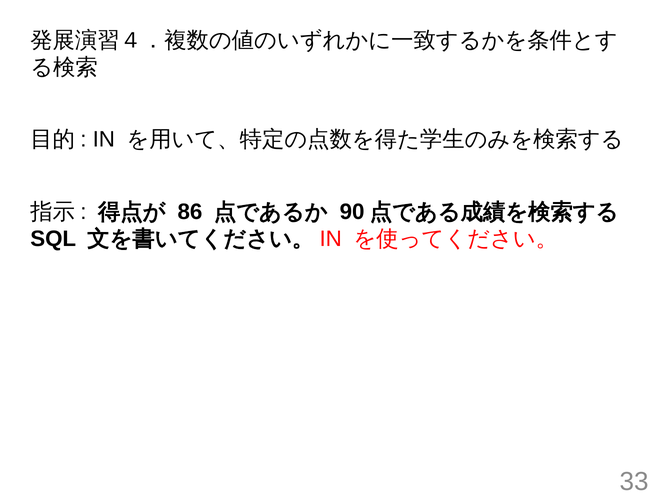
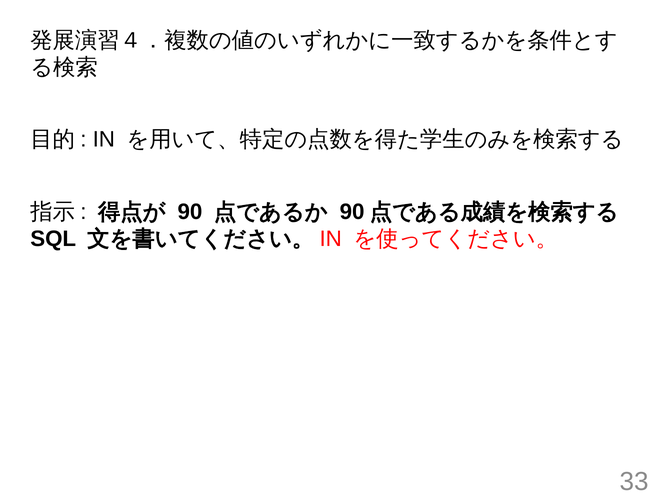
86 at (190, 212): 86 -> 90
